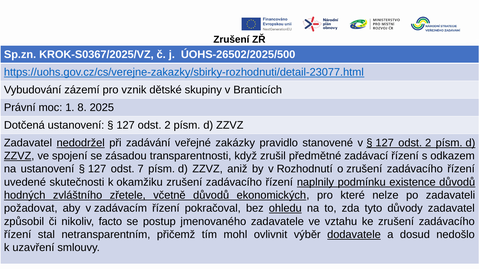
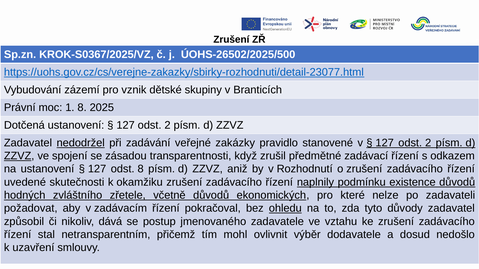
odst 7: 7 -> 8
facto: facto -> dává
dodavatele underline: present -> none
